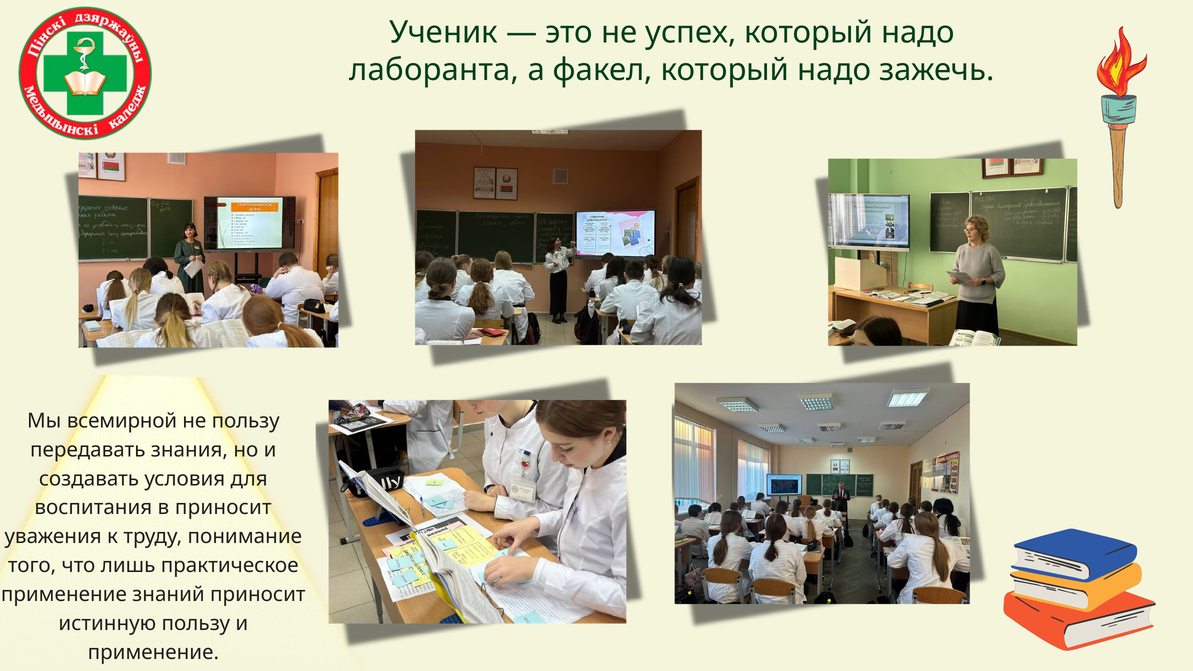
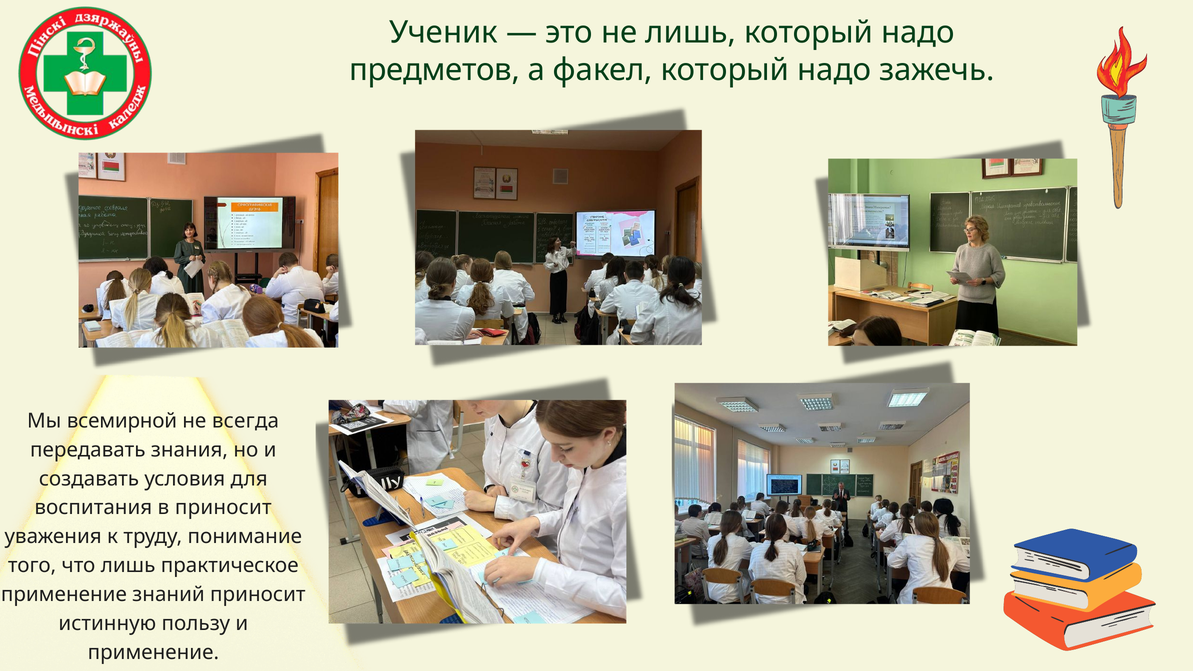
не успех: успех -> лишь
лаборанта: лаборанта -> предметов
не пользу: пользу -> всегда
